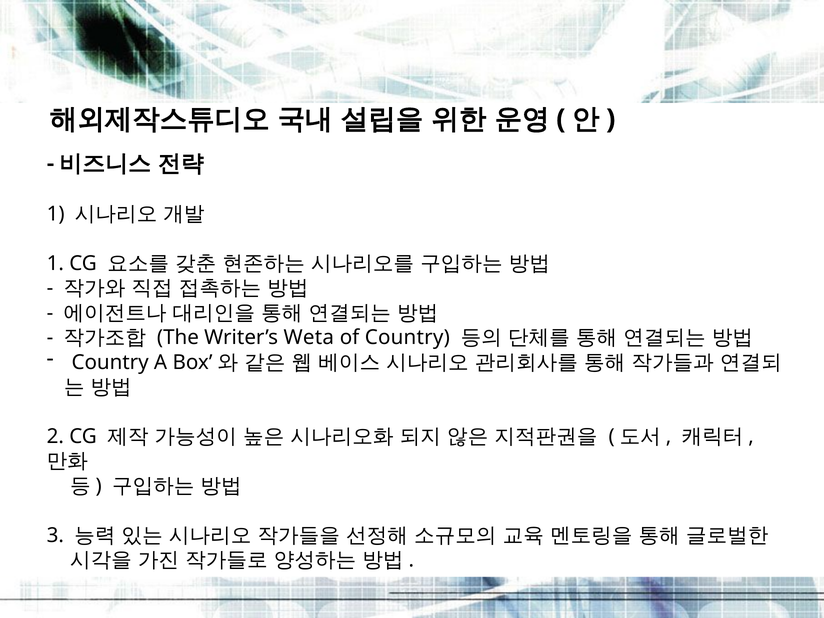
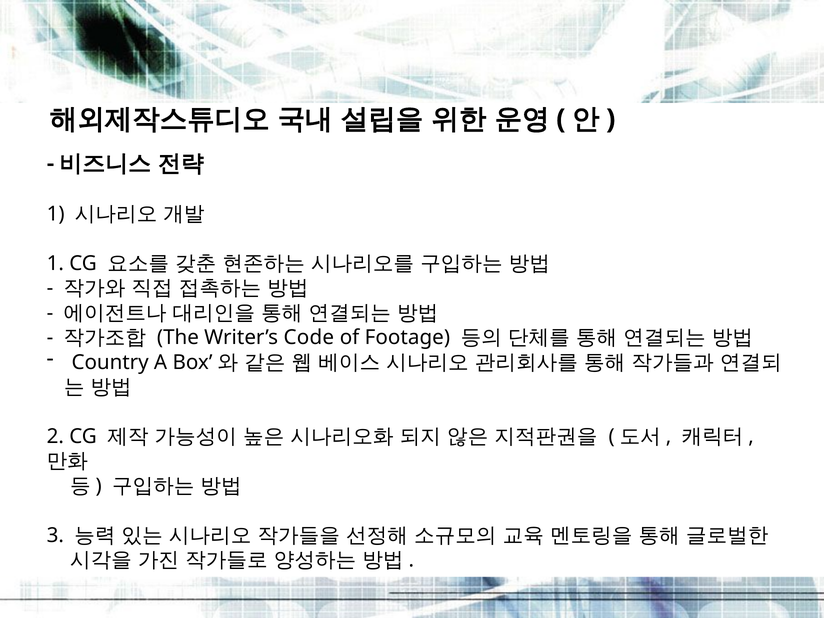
Weta: Weta -> Code
of Country: Country -> Footage
